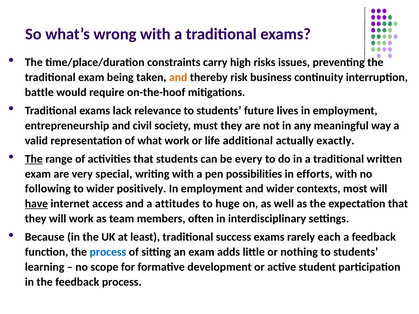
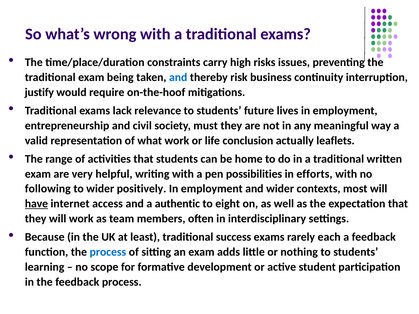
and at (178, 77) colour: orange -> blue
battle: battle -> justify
additional: additional -> conclusion
exactly: exactly -> leaflets
The at (34, 159) underline: present -> none
every: every -> home
special: special -> helpful
attitudes: attitudes -> authentic
huge: huge -> eight
